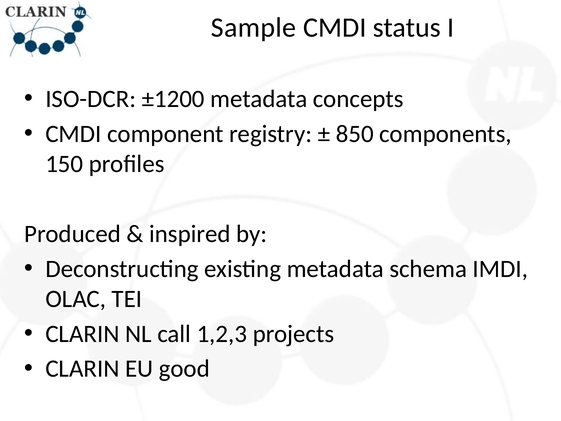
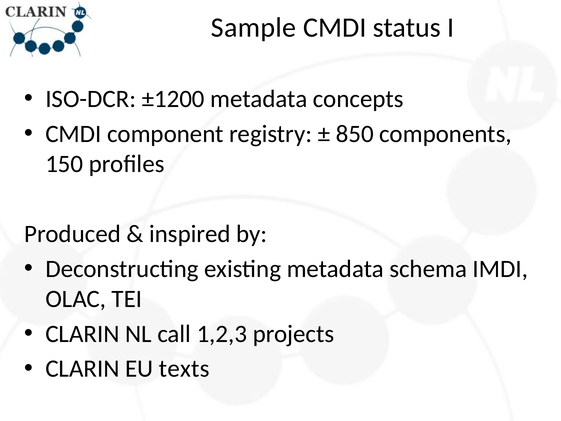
good: good -> texts
